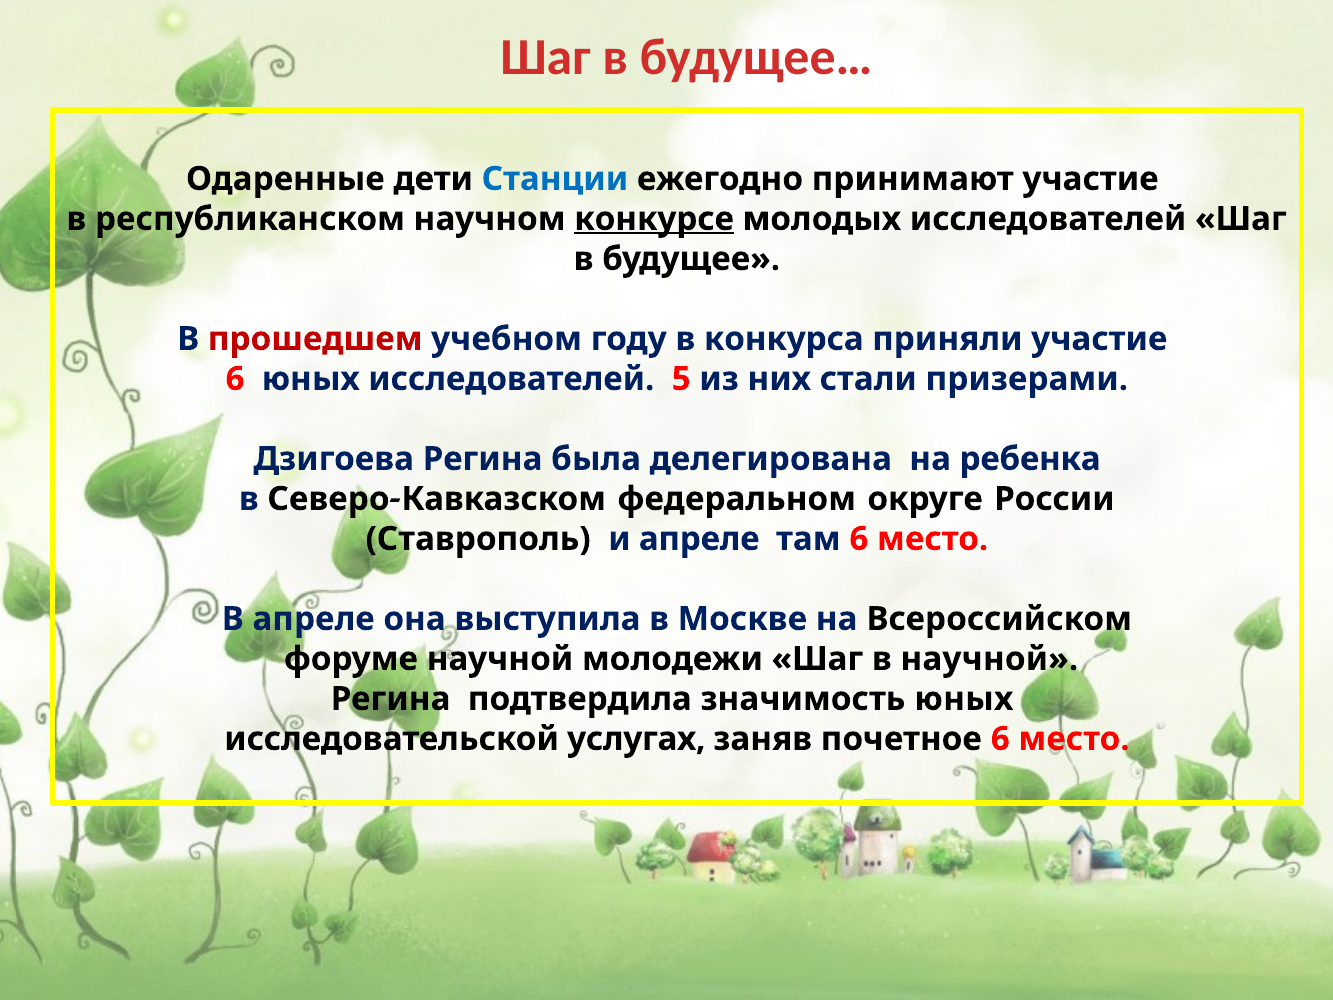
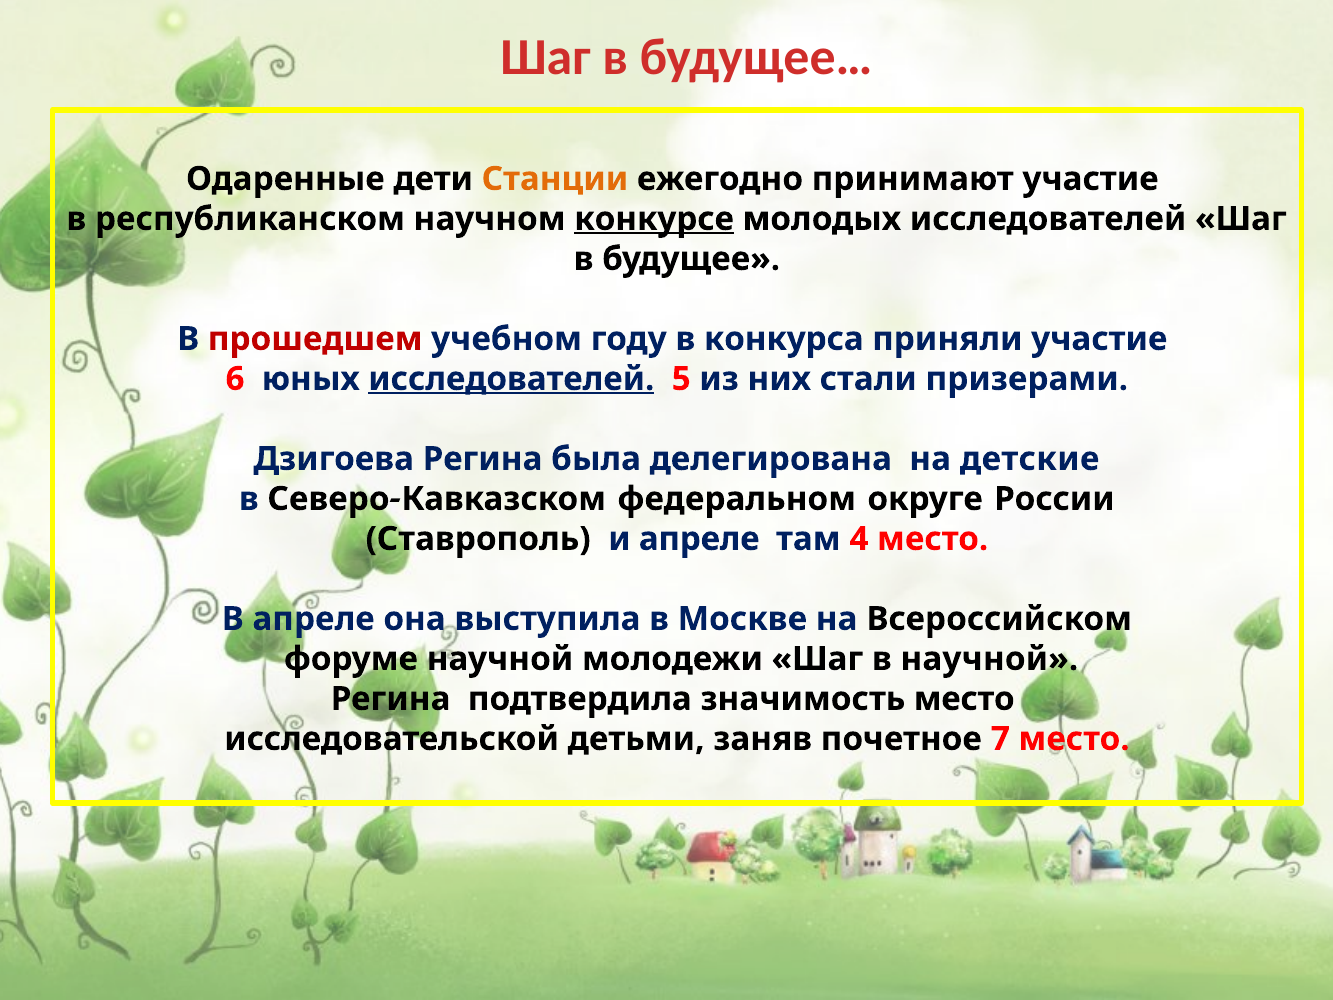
Станции colour: blue -> orange
исследователей at (511, 379) underline: none -> present
ребенка: ребенка -> детские
там 6: 6 -> 4
значимость юных: юных -> место
услугах: услугах -> детьми
почетное 6: 6 -> 7
